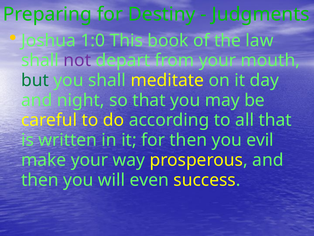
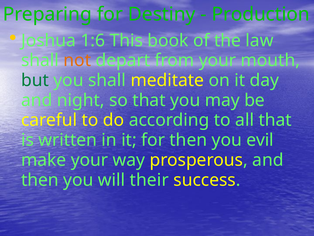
Judgments: Judgments -> Production
1:0: 1:0 -> 1:6
not colour: purple -> orange
even: even -> their
